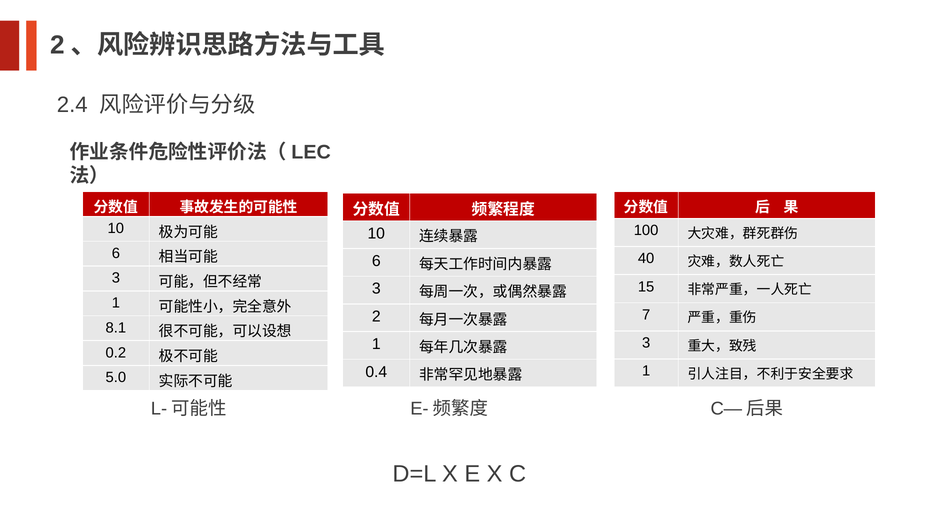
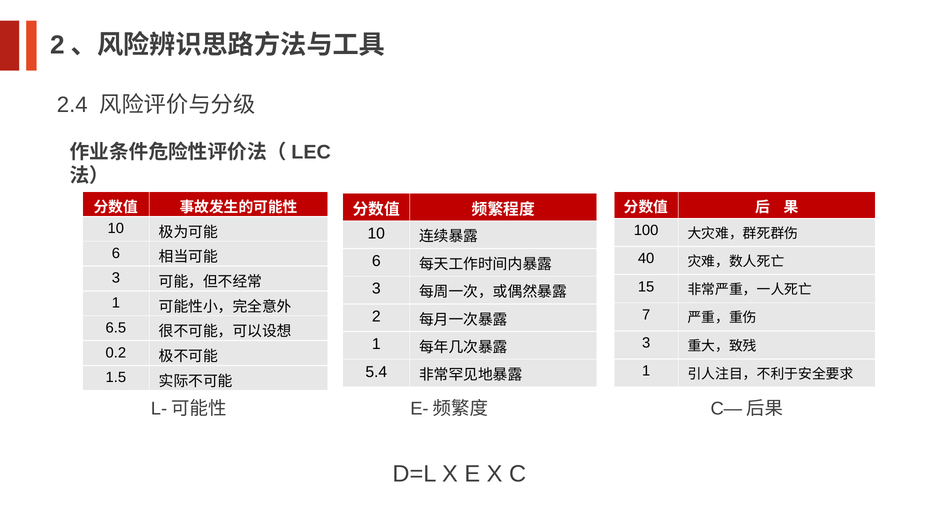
8.1: 8.1 -> 6.5
0.4: 0.4 -> 5.4
5.0: 5.0 -> 1.5
